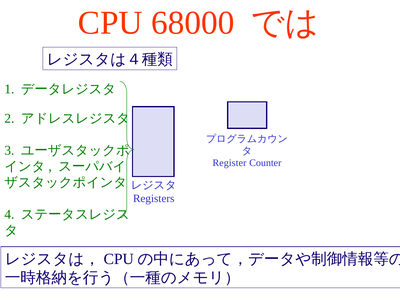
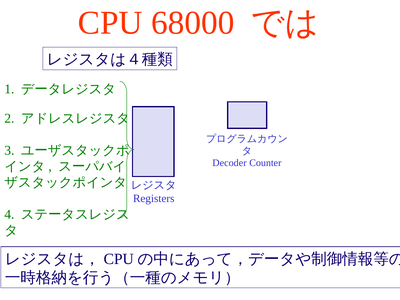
Register: Register -> Decoder
